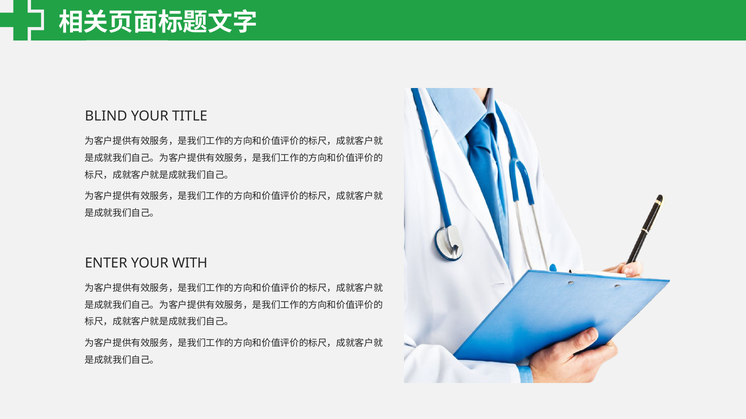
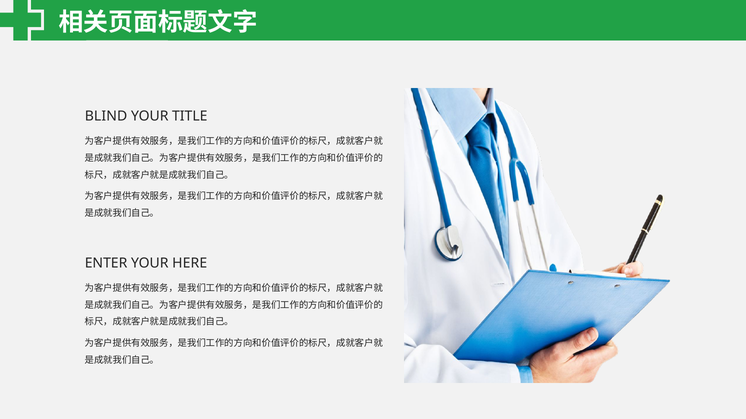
WITH: WITH -> HERE
